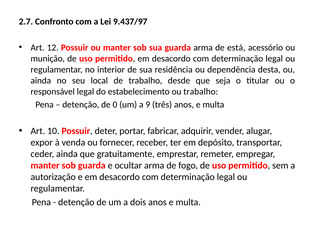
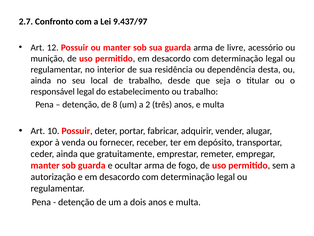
está: está -> livre
0: 0 -> 8
9: 9 -> 2
